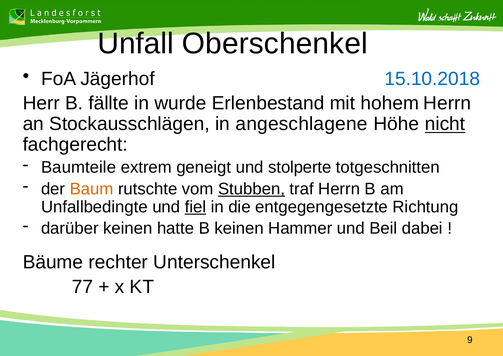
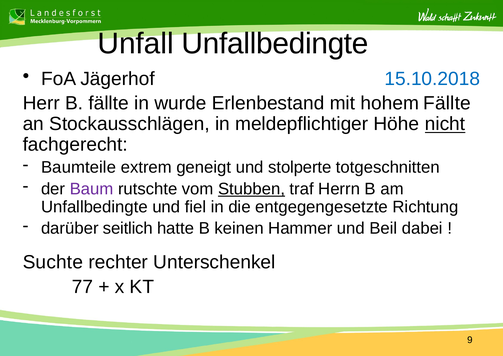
Unfall Oberschenkel: Oberschenkel -> Unfallbedingte
hohem Herrn: Herrn -> Fällte
angeschlagene: angeschlagene -> meldepflichtiger
Baum colour: orange -> purple
fiel underline: present -> none
darüber keinen: keinen -> seitlich
Bäume: Bäume -> Suchte
